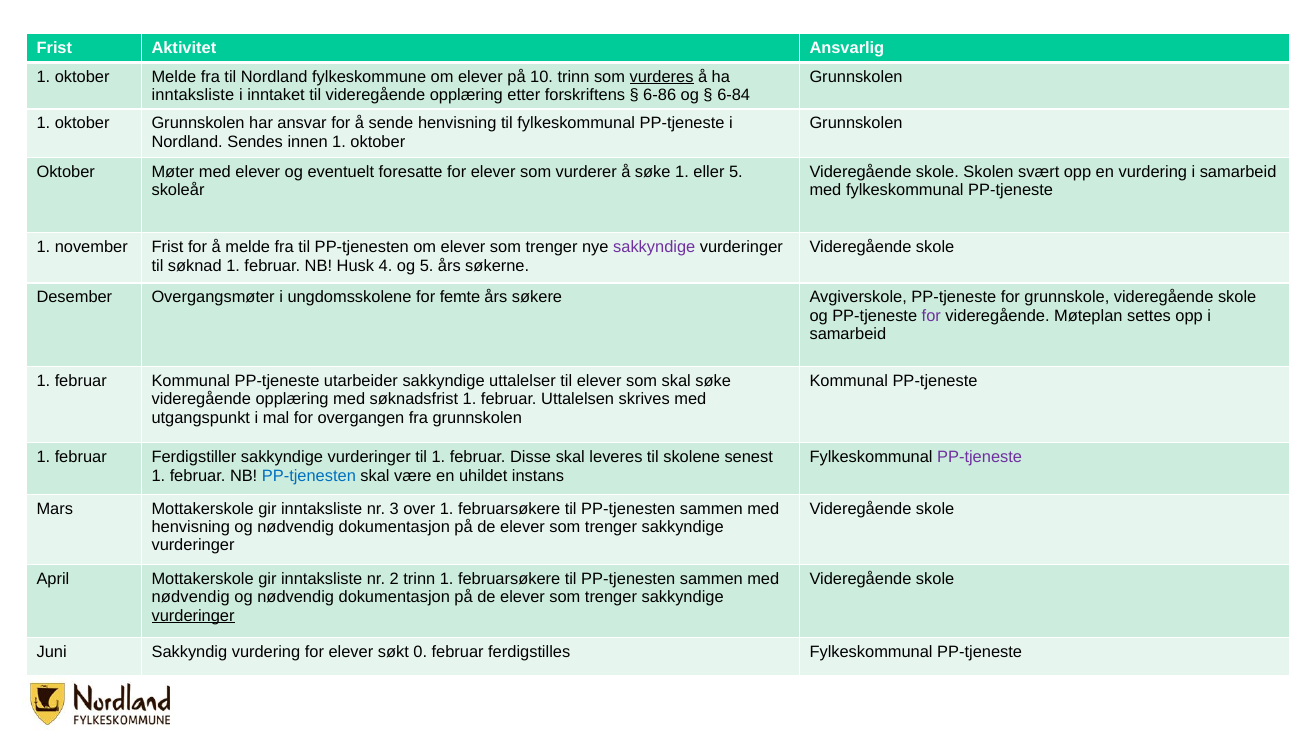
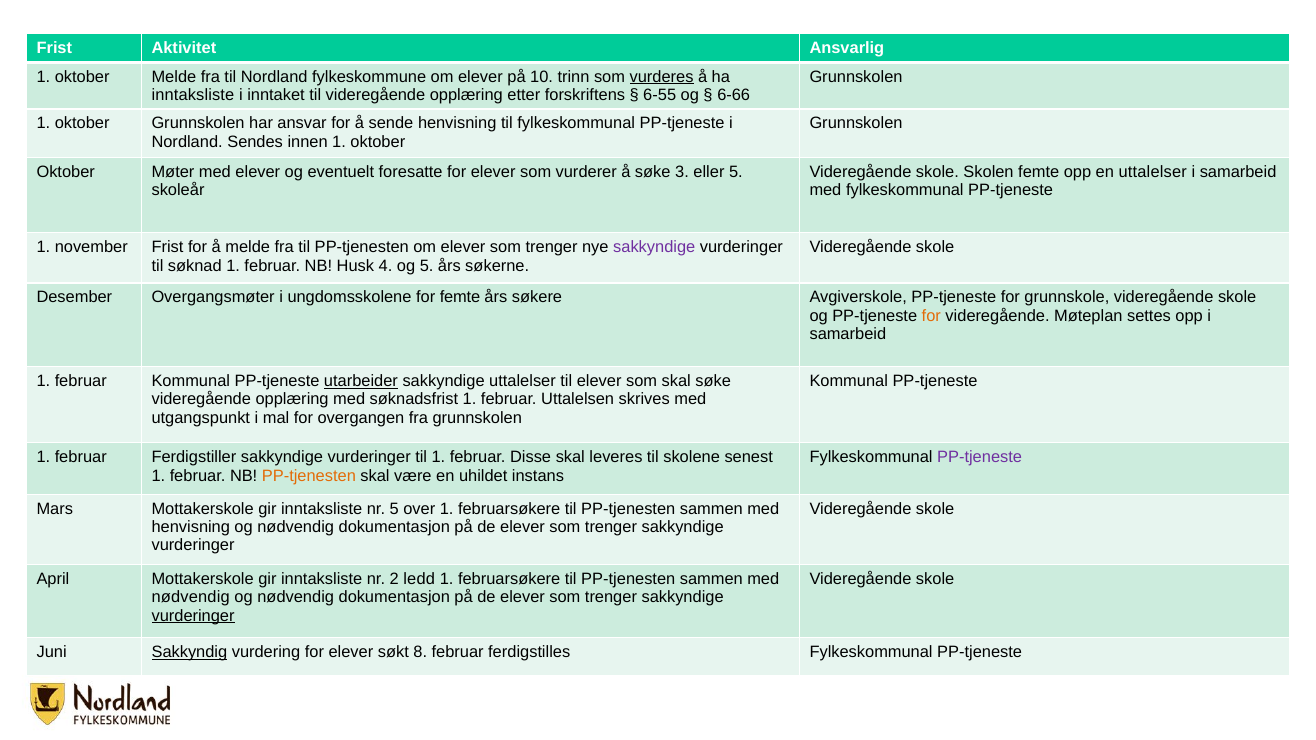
6-86: 6-86 -> 6-55
6-84: 6-84 -> 6-66
søke 1: 1 -> 3
Skolen svært: svært -> femte
en vurdering: vurdering -> uttalelser
for at (931, 316) colour: purple -> orange
utarbeider underline: none -> present
PP-tjenesten at (309, 476) colour: blue -> orange
nr 3: 3 -> 5
2 trinn: trinn -> ledd
Sakkyndig underline: none -> present
0: 0 -> 8
